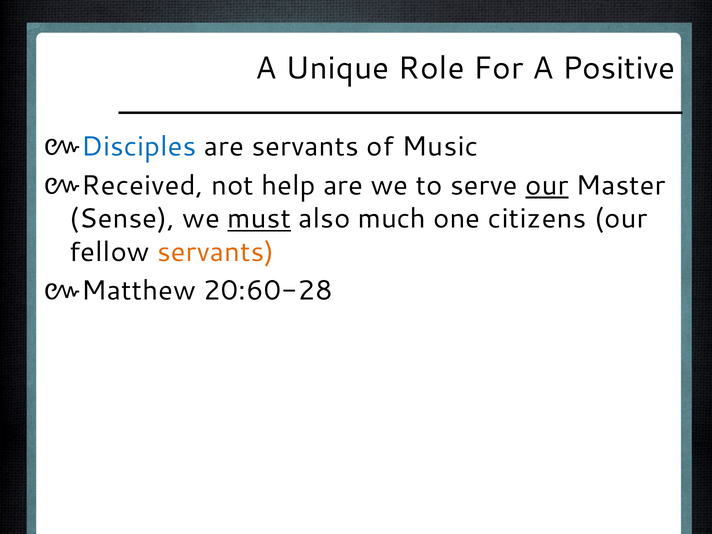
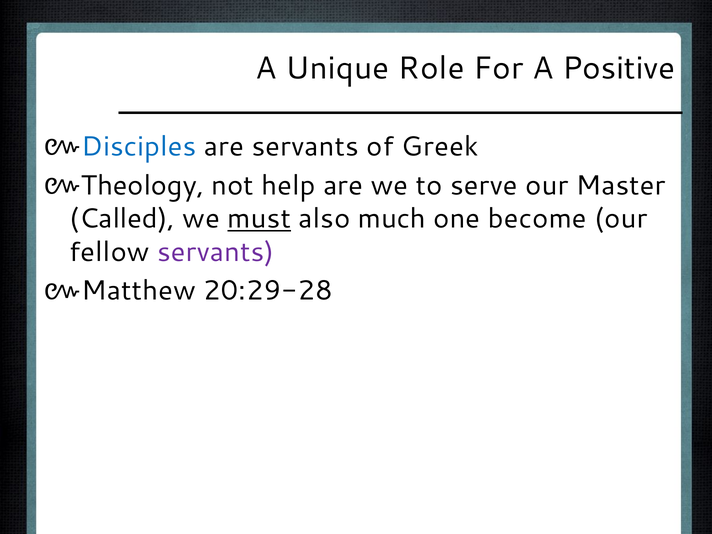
Music: Music -> Greek
Received: Received -> Theology
our at (547, 186) underline: present -> none
Sense: Sense -> Called
citizens: citizens -> become
servants at (216, 252) colour: orange -> purple
20:60-28: 20:60-28 -> 20:29-28
